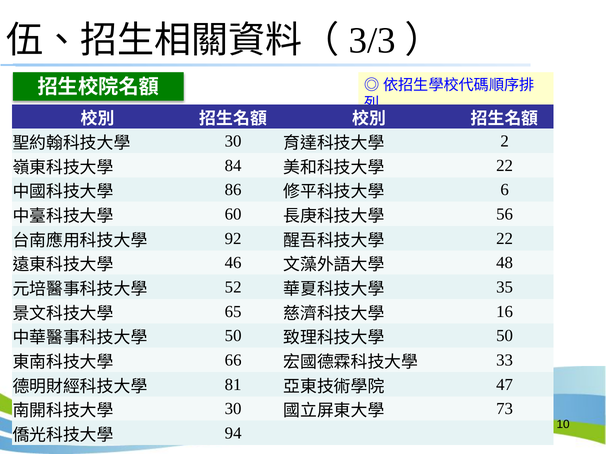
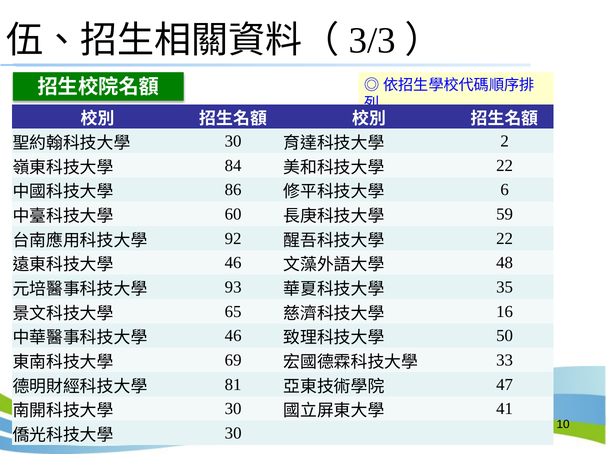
56: 56 -> 59
52: 52 -> 93
50 at (233, 336): 50 -> 46
66: 66 -> 69
73: 73 -> 41
94 at (233, 434): 94 -> 30
